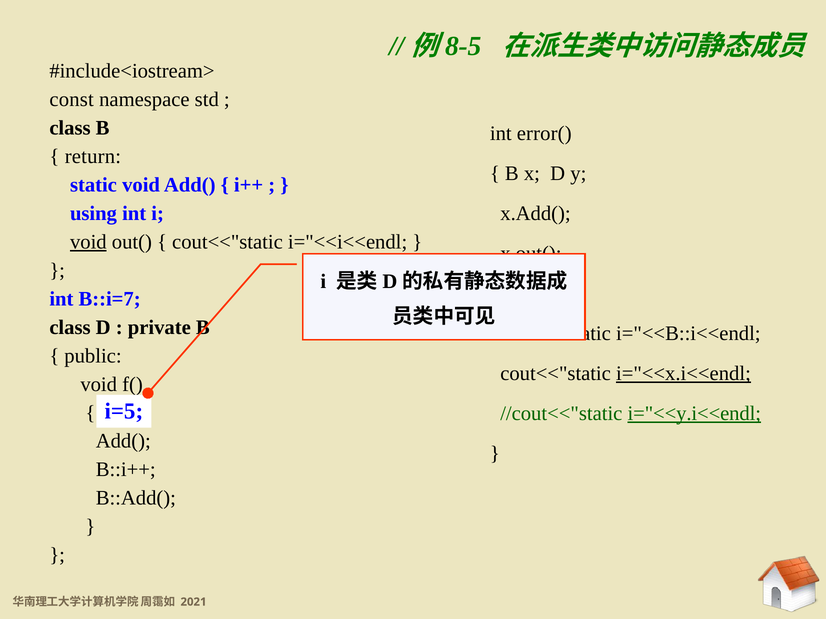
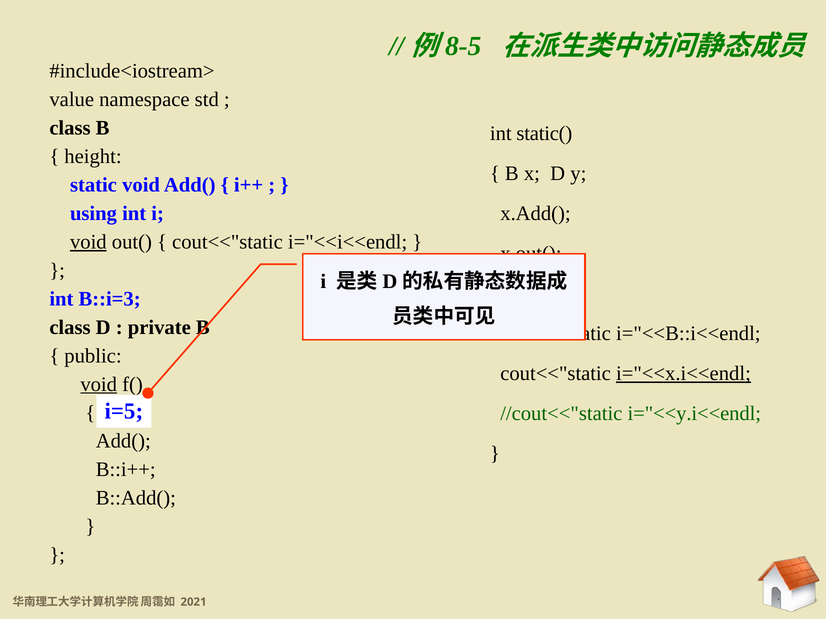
const: const -> value
error(: error( -> static(
return: return -> height
B::i=7: B::i=7 -> B::i=3
void at (99, 385) underline: none -> present
i="<<y.i<<endl underline: present -> none
